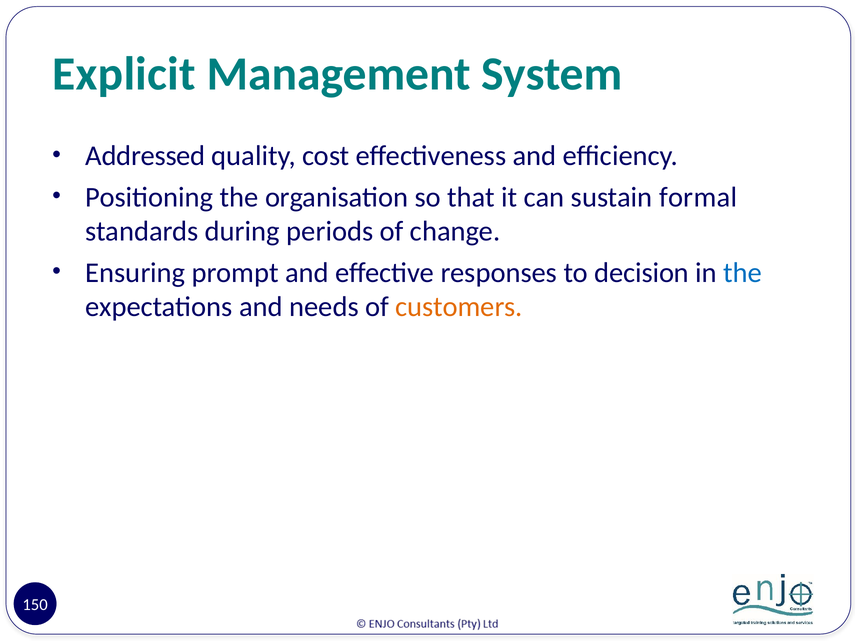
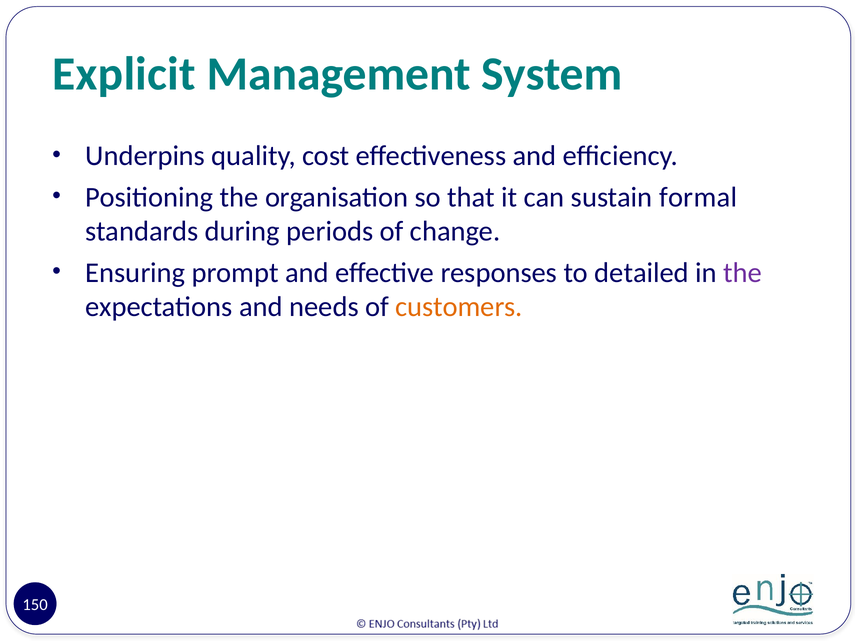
Addressed: Addressed -> Underpins
decision: decision -> detailed
the at (743, 273) colour: blue -> purple
